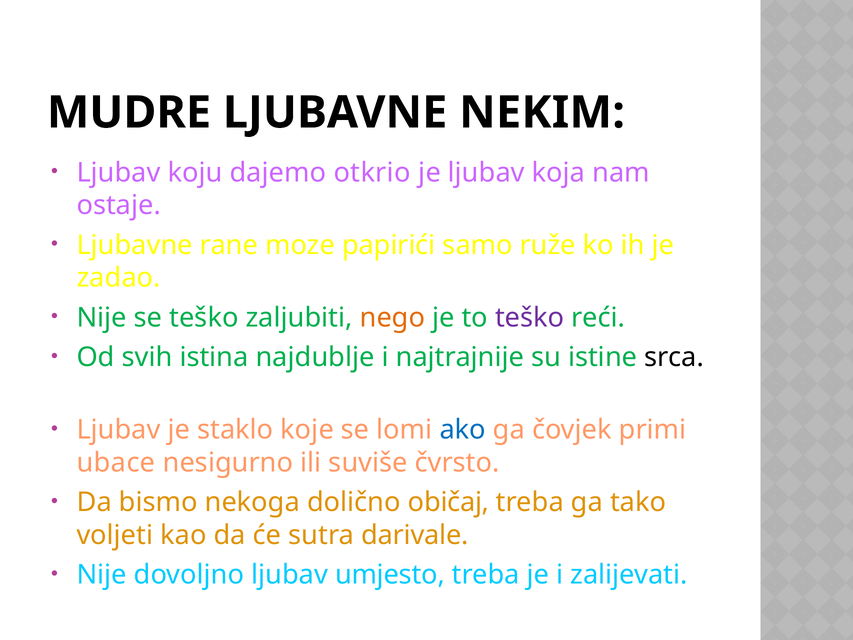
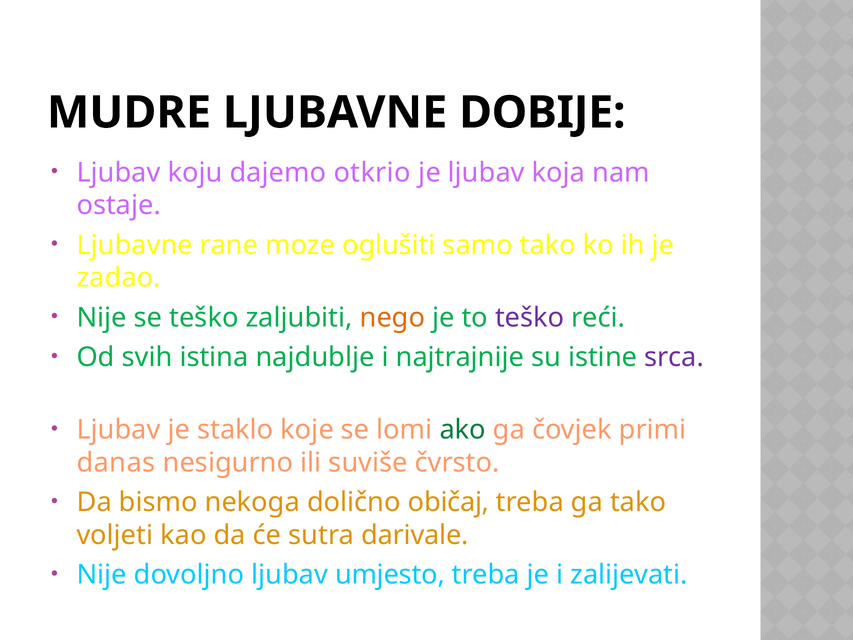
NEKIM: NEKIM -> DOBIJE
papirići: papirići -> oglušiti
samo ruže: ruže -> tako
srca colour: black -> purple
ako colour: blue -> green
ubace: ubace -> danas
